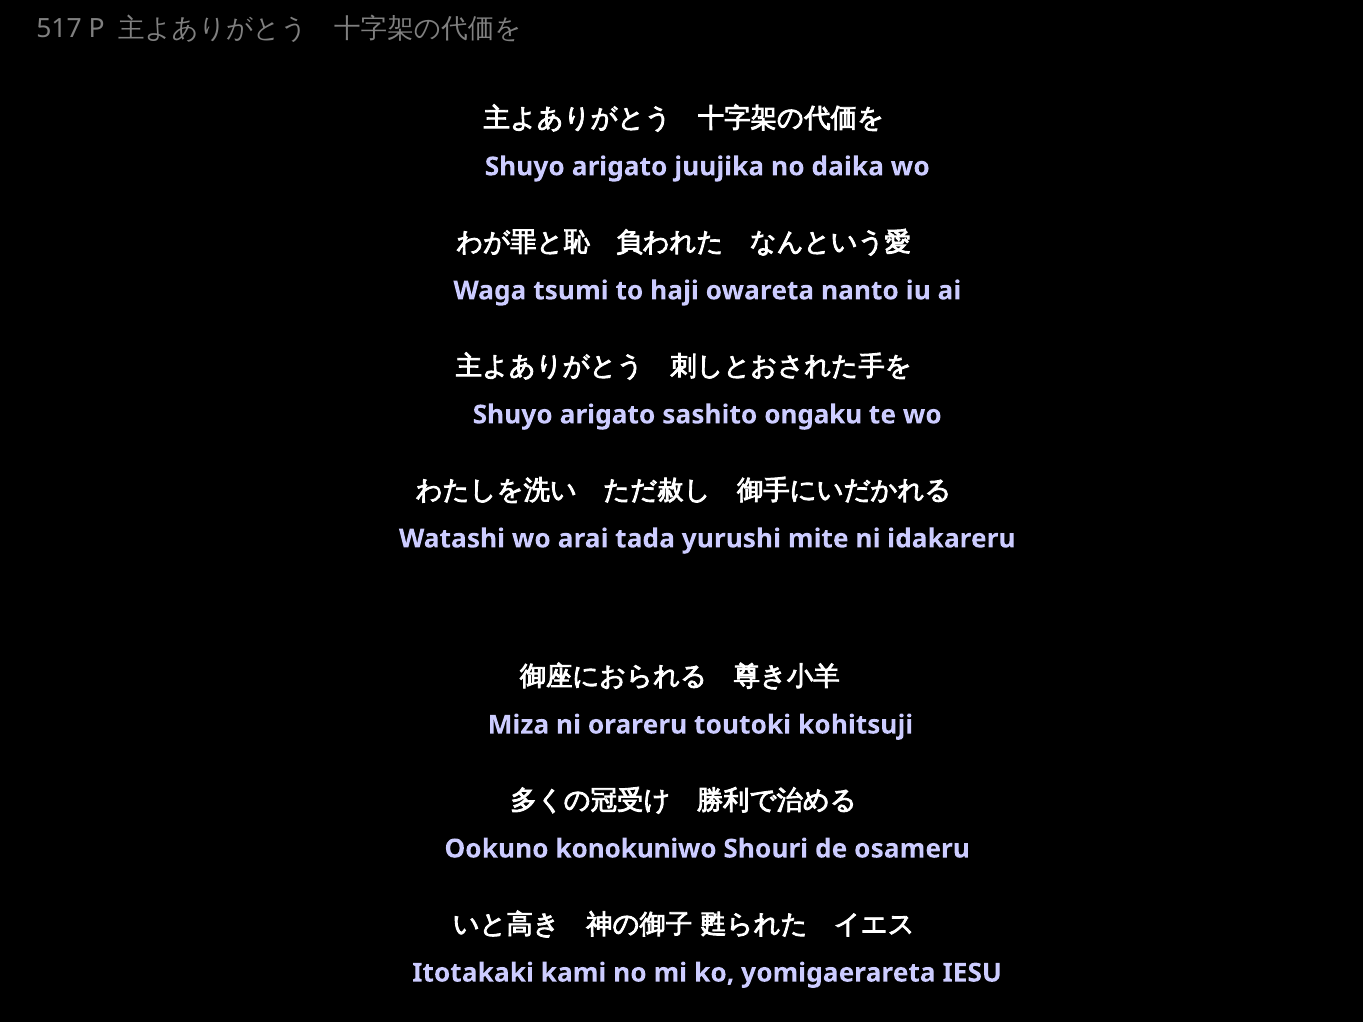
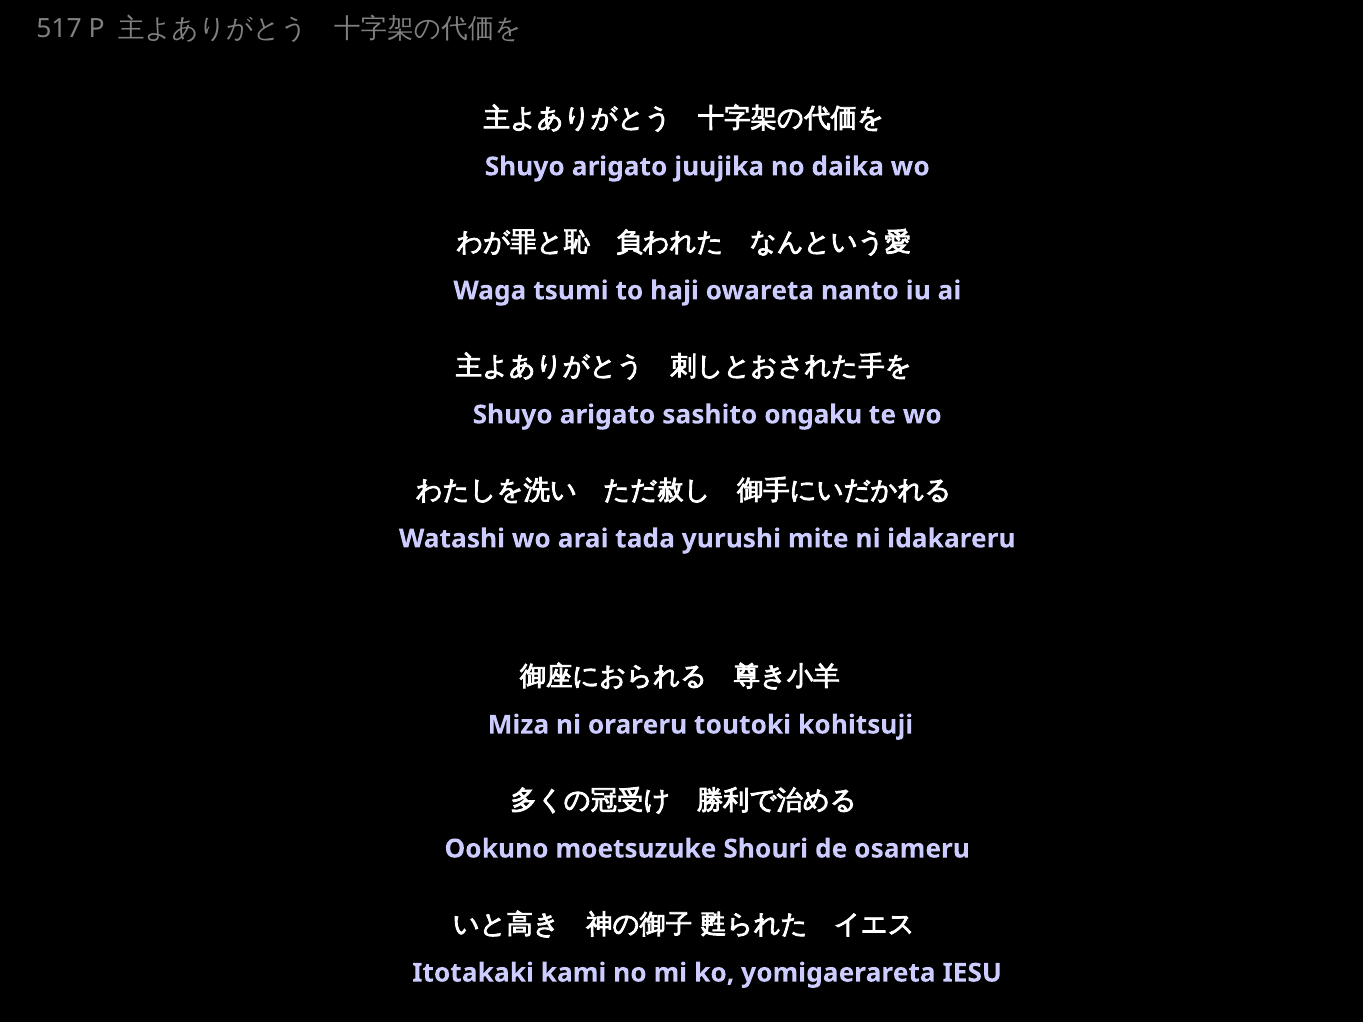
konokuniwo: konokuniwo -> moetsuzuke
